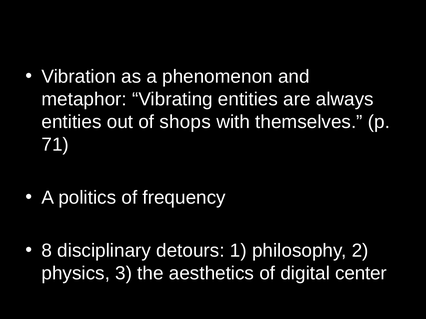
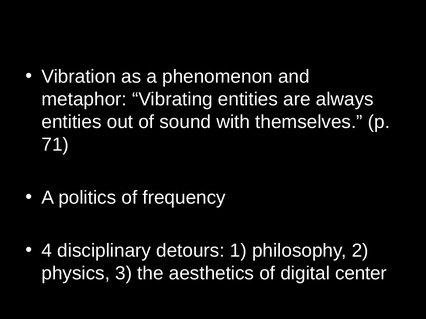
shops: shops -> sound
8: 8 -> 4
